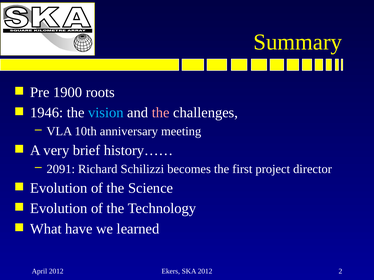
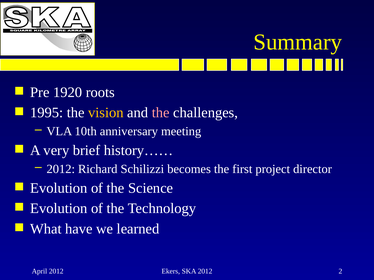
1900: 1900 -> 1920
1946: 1946 -> 1995
vision colour: light blue -> yellow
2091 at (61, 169): 2091 -> 2012
